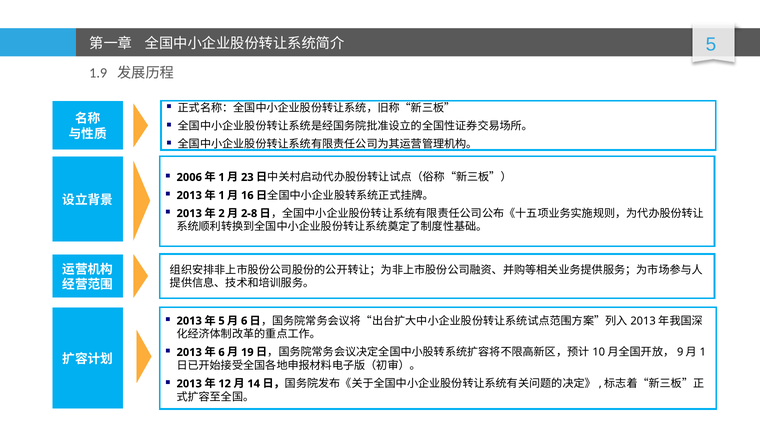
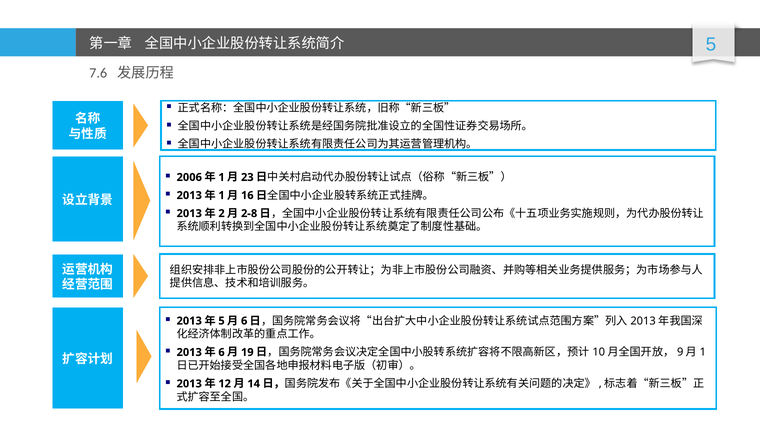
1.9: 1.9 -> 7.6
